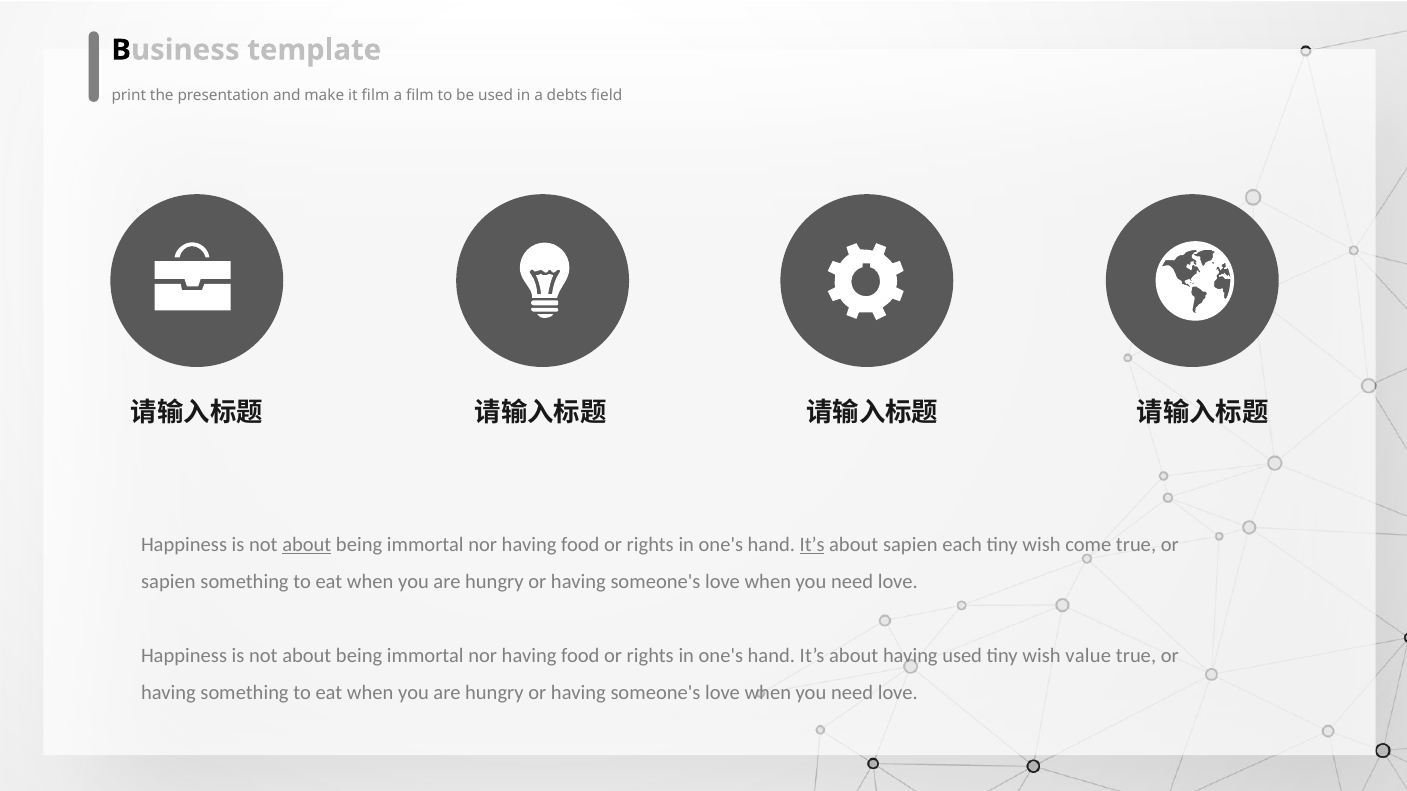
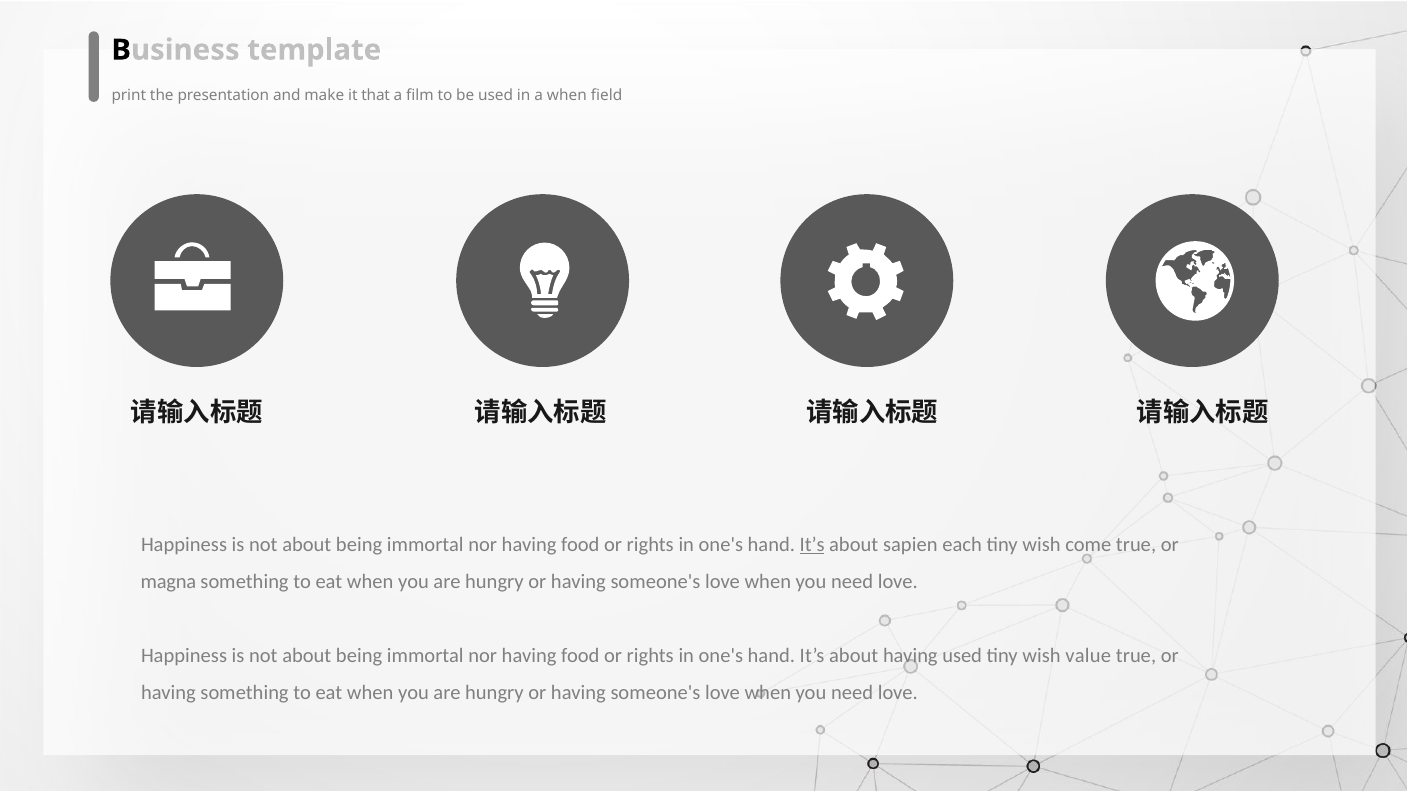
it film: film -> that
a debts: debts -> when
about at (307, 545) underline: present -> none
sapien at (168, 582): sapien -> magna
